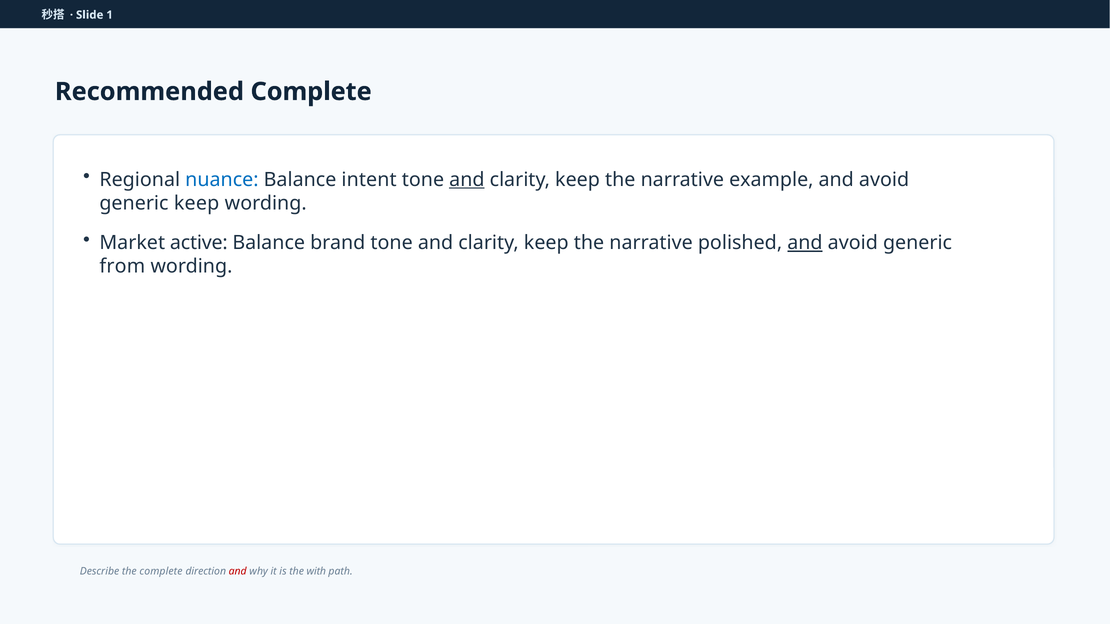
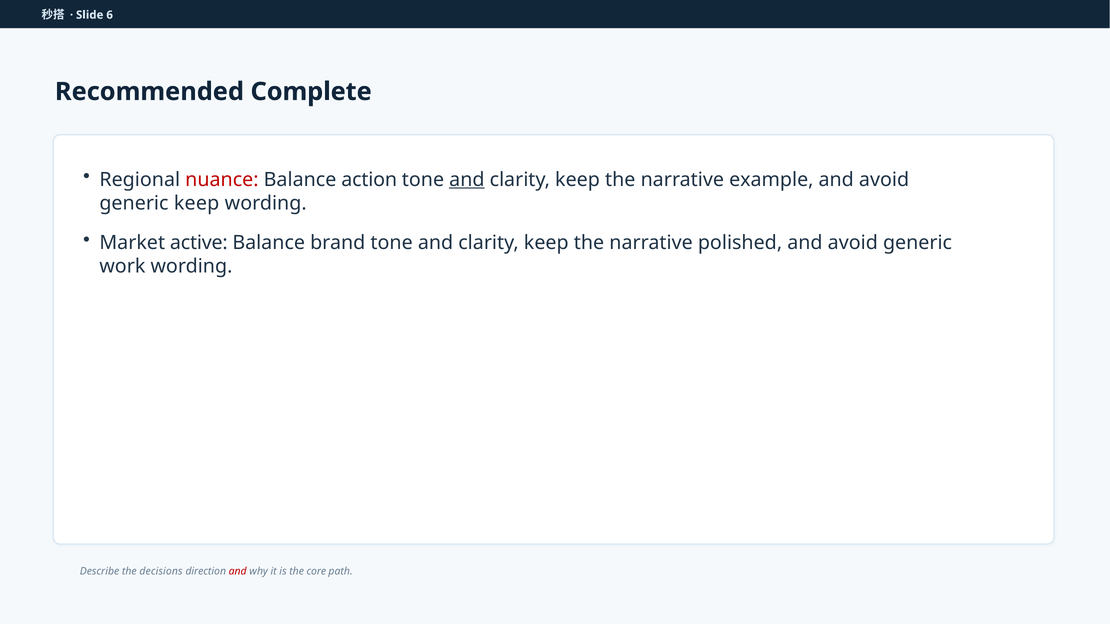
1: 1 -> 6
nuance colour: blue -> red
intent: intent -> action
and at (805, 243) underline: present -> none
from: from -> work
the complete: complete -> decisions
with: with -> core
